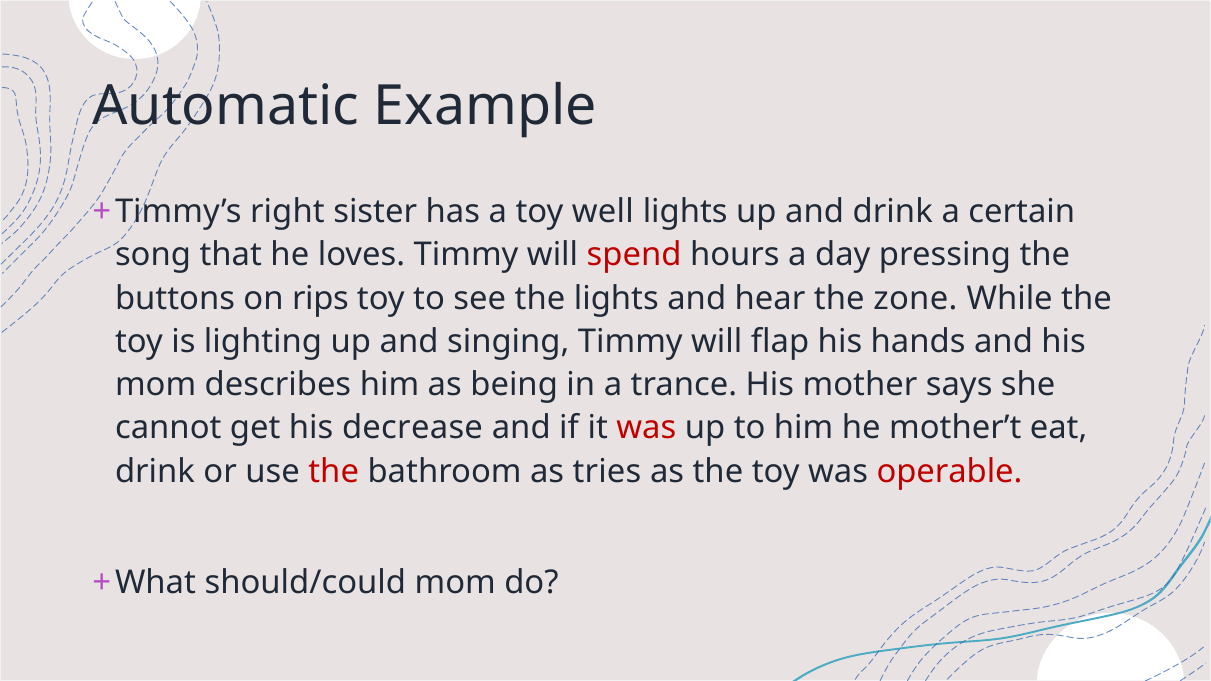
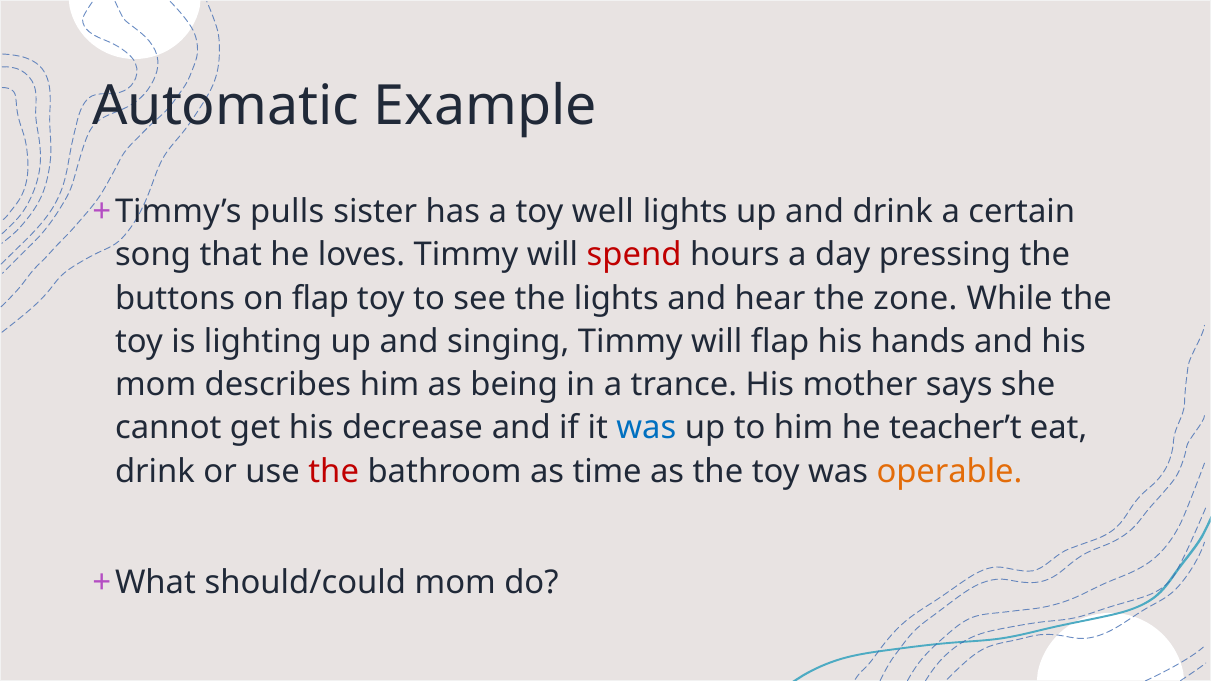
right: right -> pulls
on rips: rips -> flap
was at (646, 428) colour: red -> blue
mother’t: mother’t -> teacher’t
tries: tries -> time
operable colour: red -> orange
